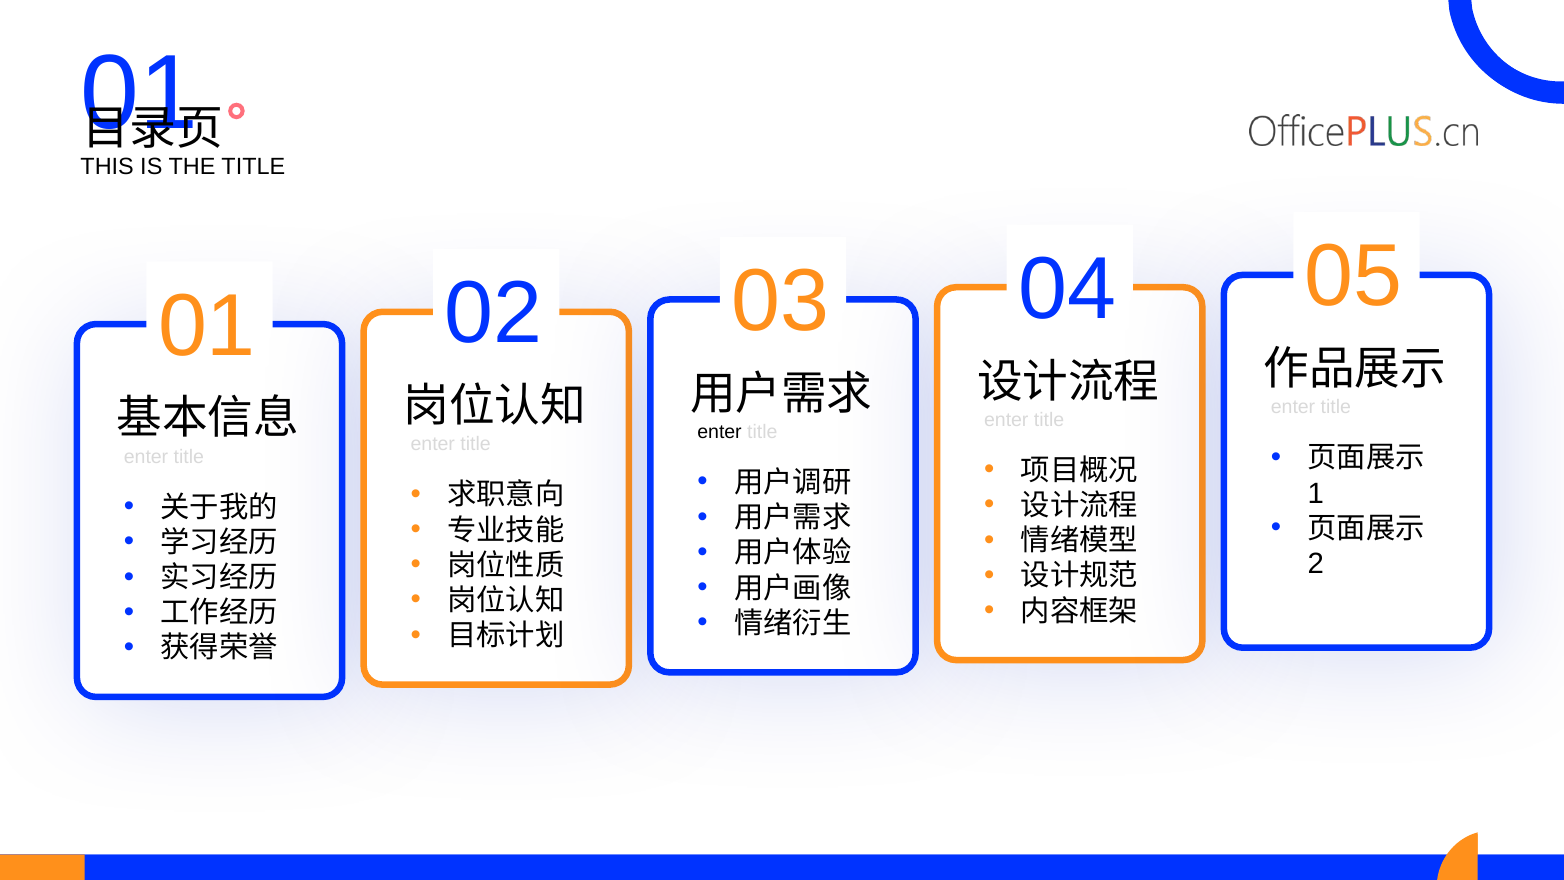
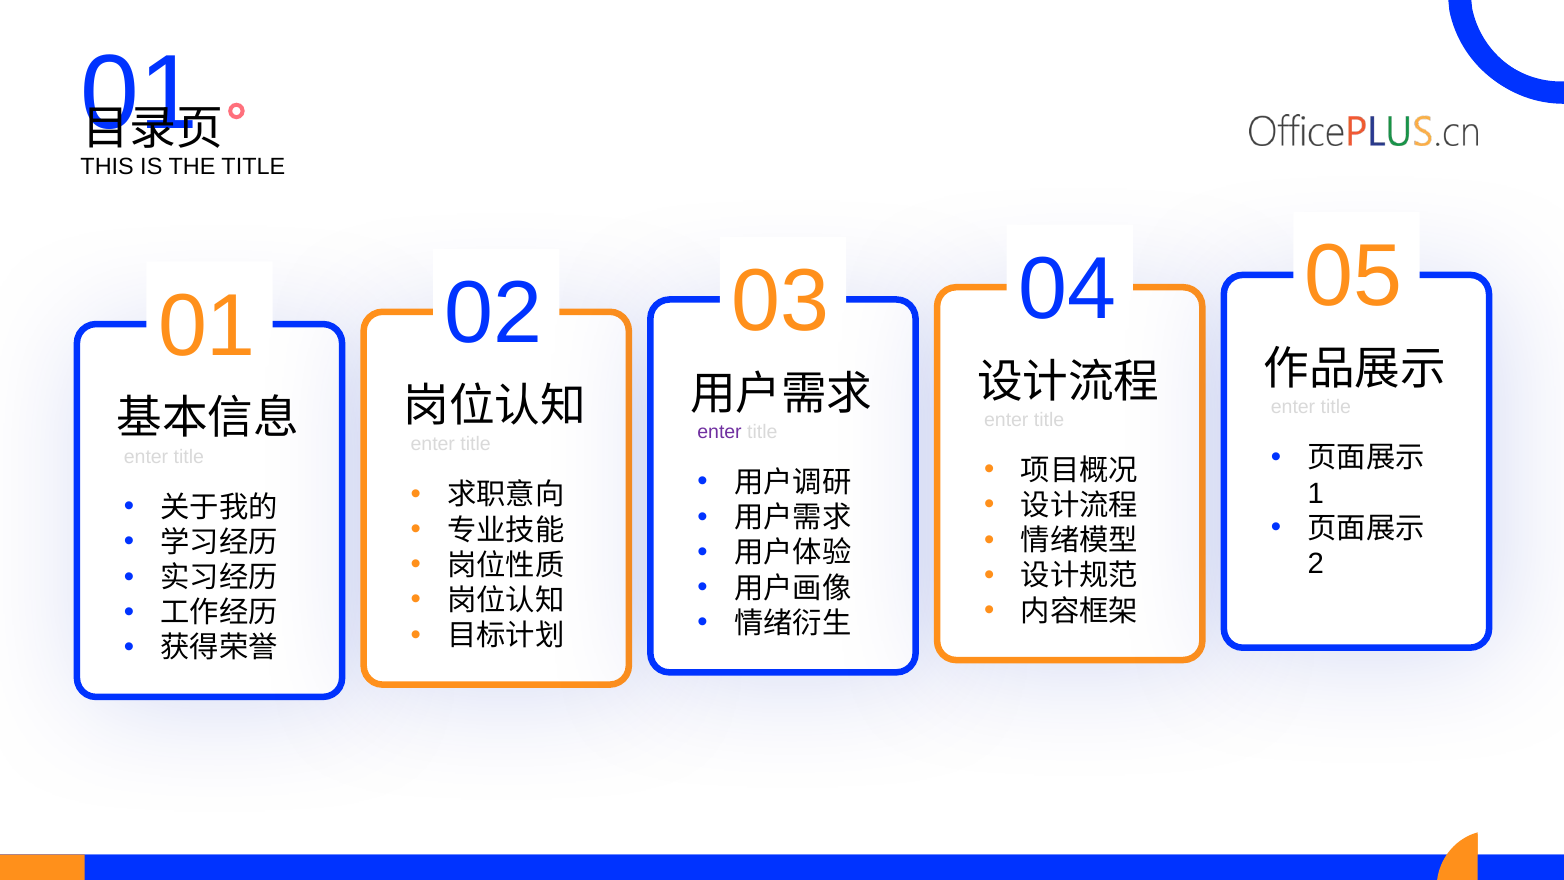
enter at (720, 432) colour: black -> purple
